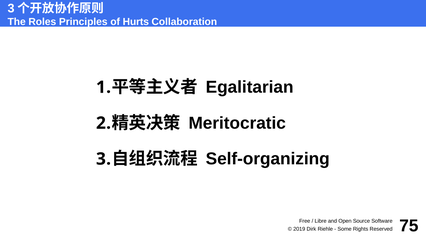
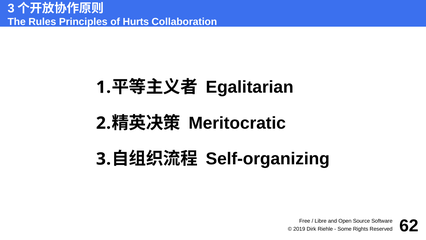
Roles: Roles -> Rules
75: 75 -> 62
